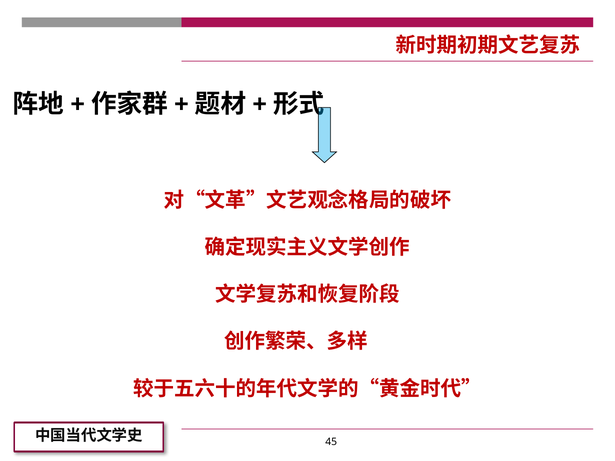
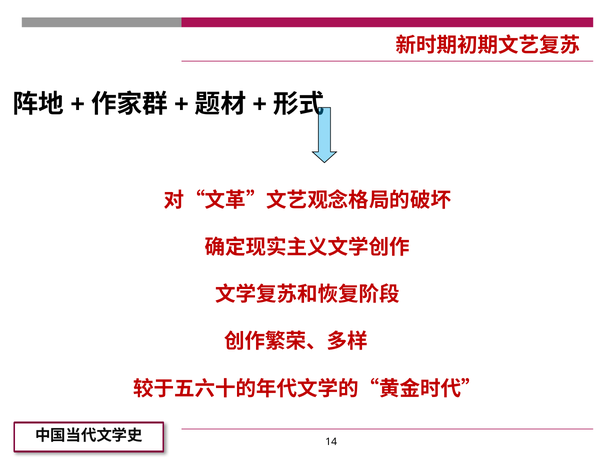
45: 45 -> 14
